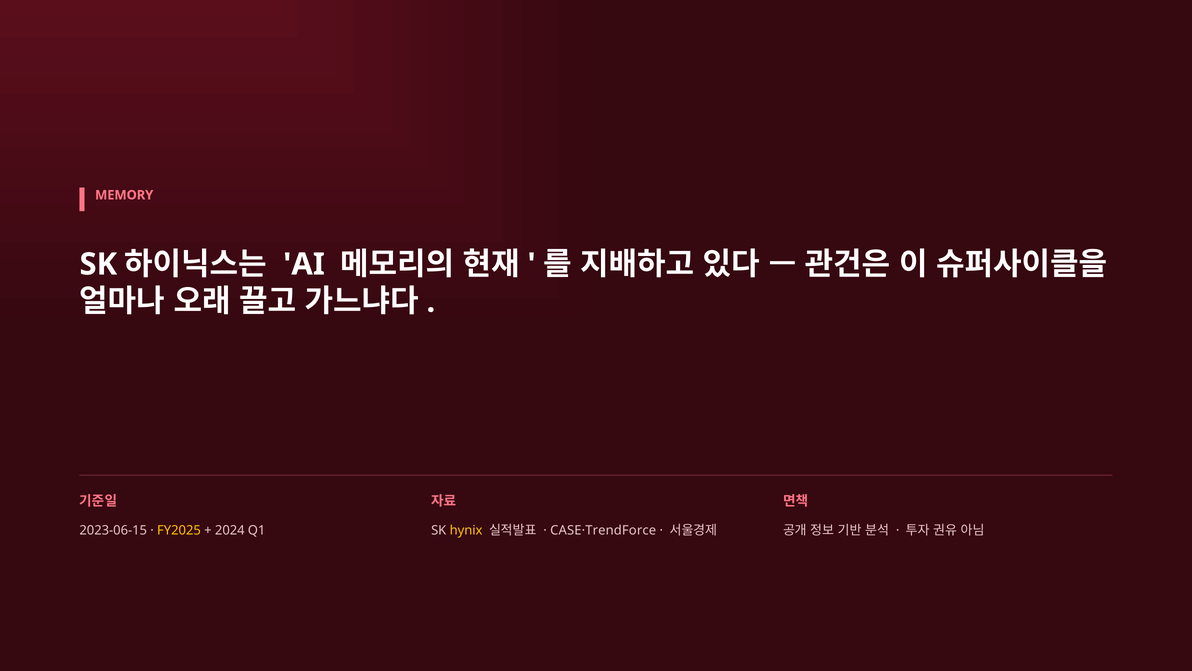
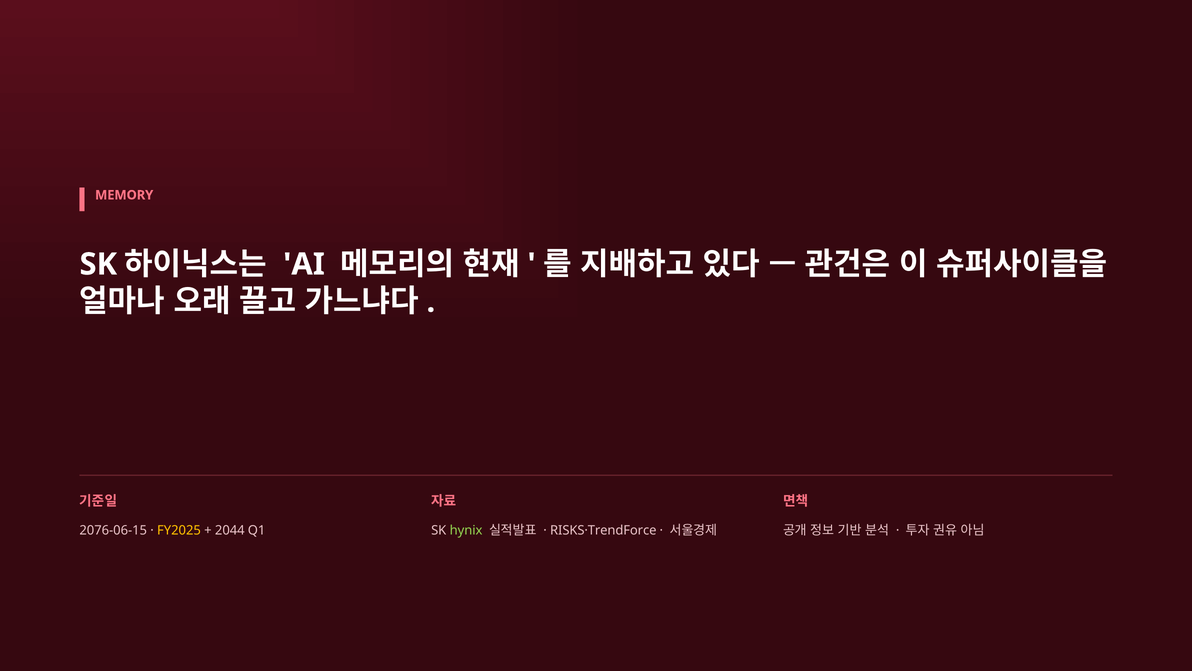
2023-06-15: 2023-06-15 -> 2076-06-15
2024: 2024 -> 2044
hynix colour: yellow -> light green
CASE·TrendForce: CASE·TrendForce -> RISKS·TrendForce
